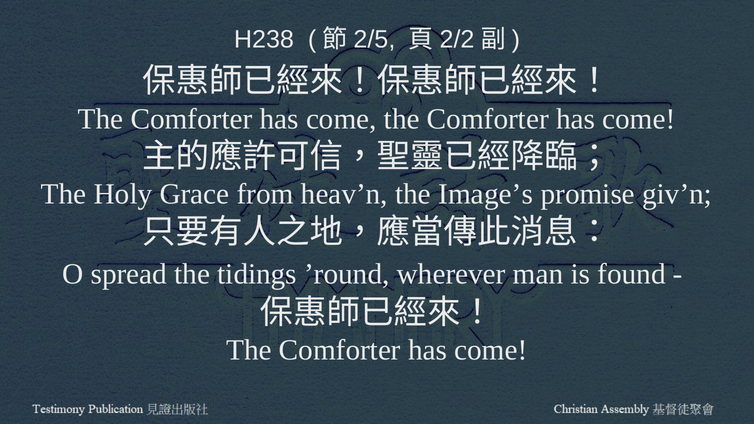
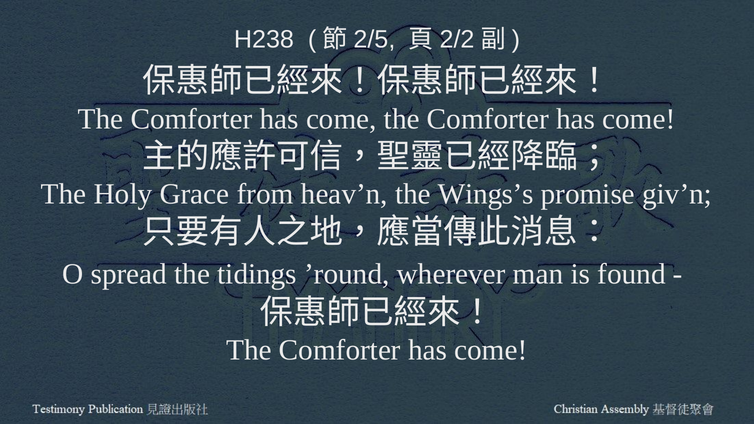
Image’s: Image’s -> Wings’s
